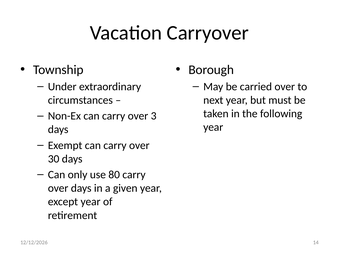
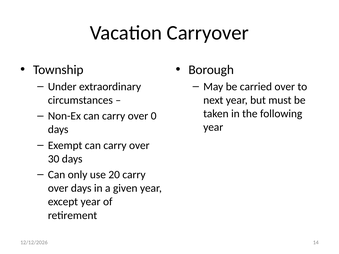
3: 3 -> 0
80: 80 -> 20
